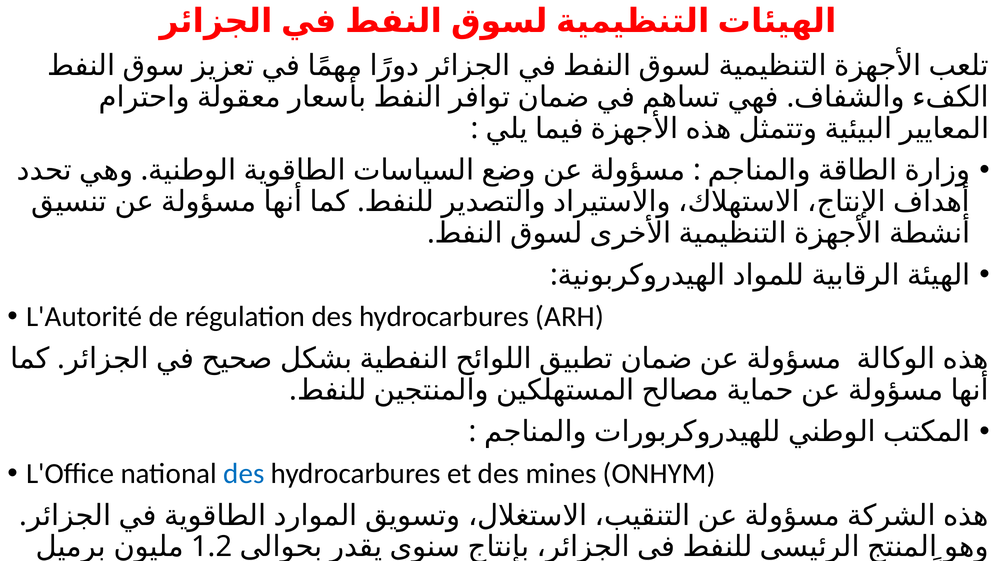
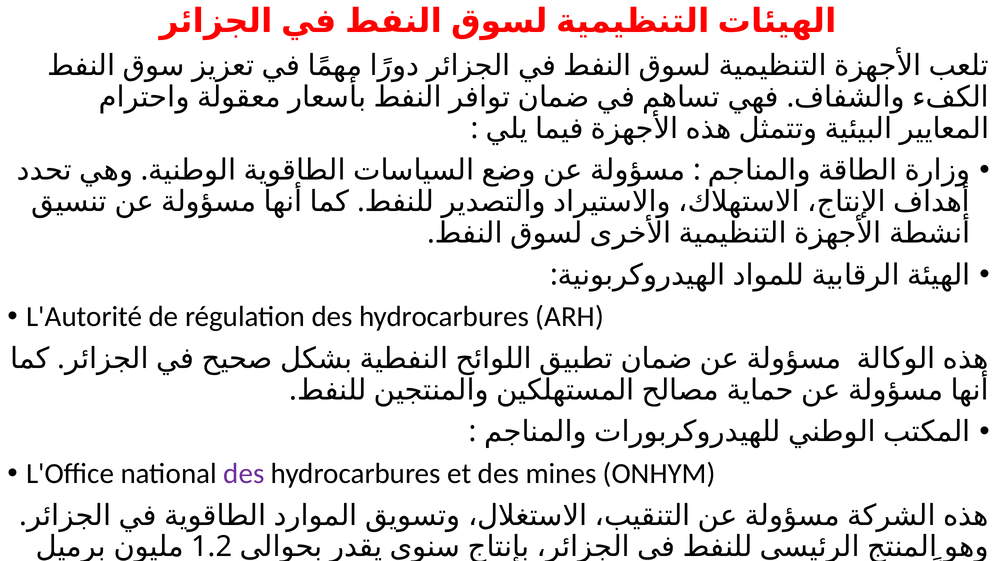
des at (244, 473) colour: blue -> purple
